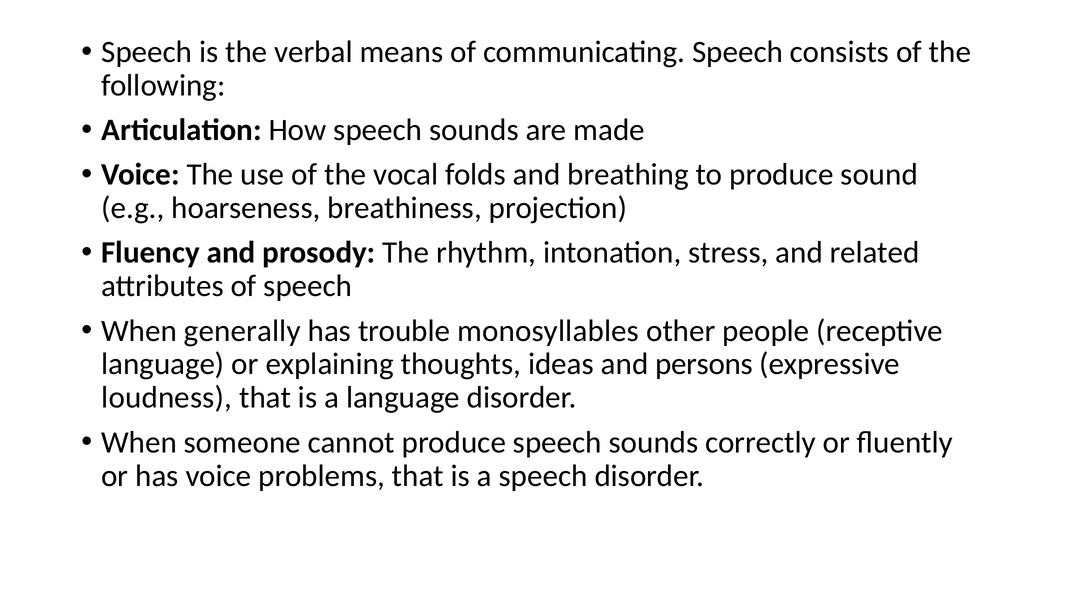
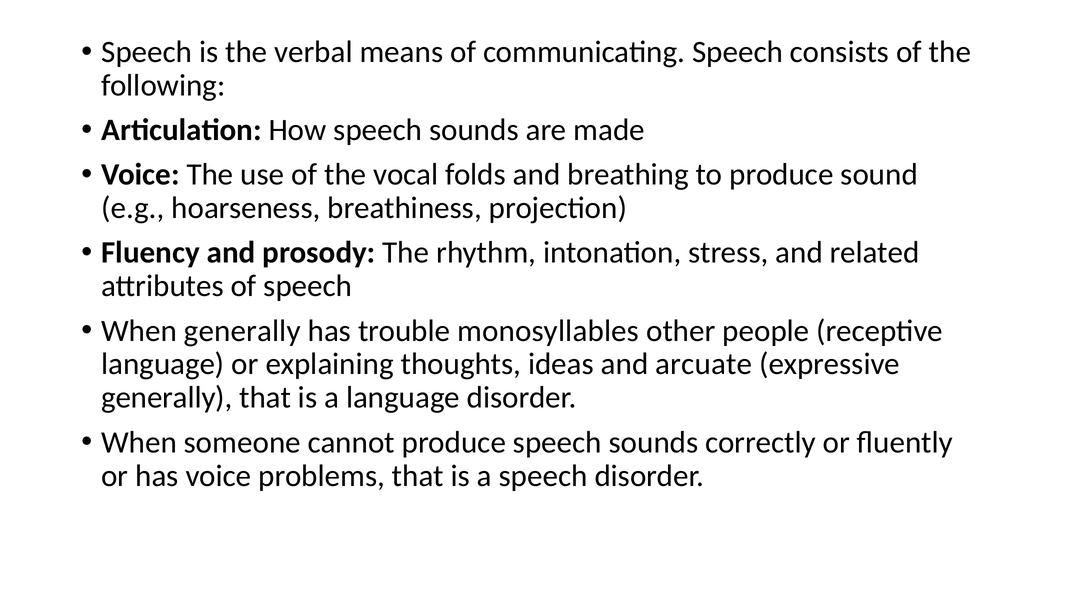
persons: persons -> arcuate
loudness at (167, 398): loudness -> generally
